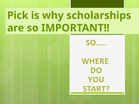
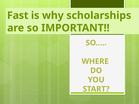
Pick: Pick -> Fast
